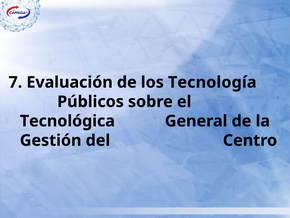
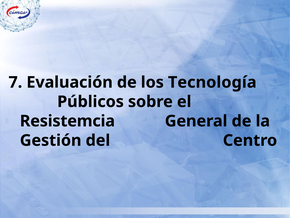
Tecnológica: Tecnológica -> Resistemcia
